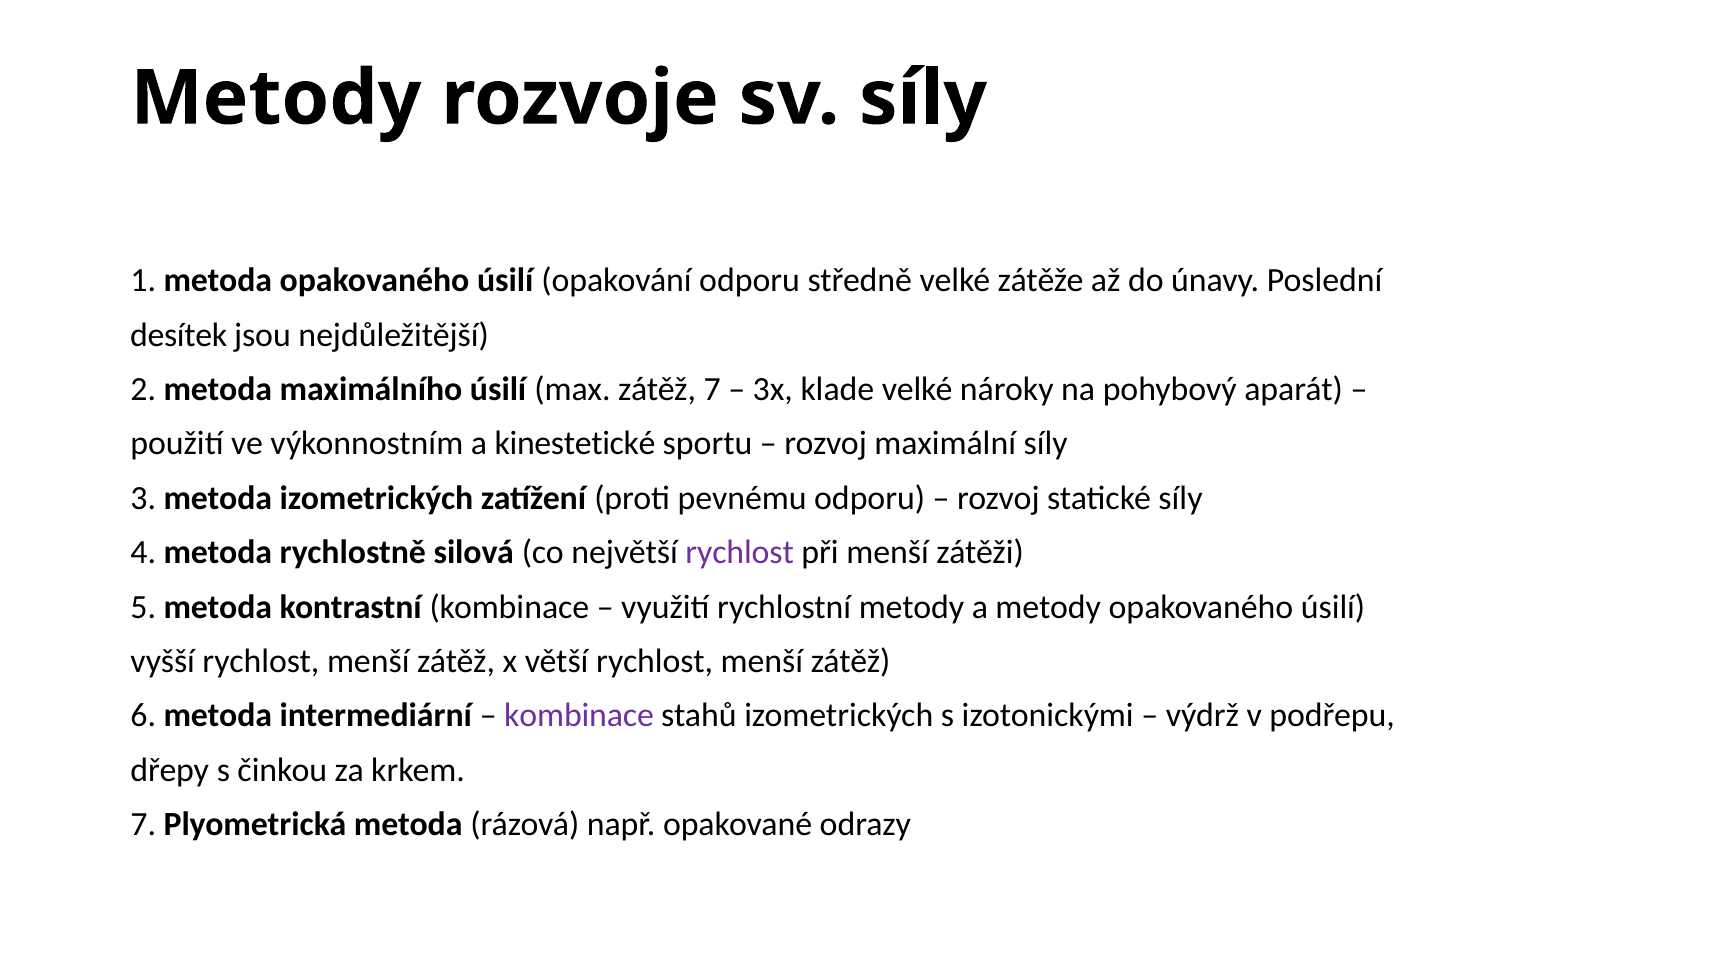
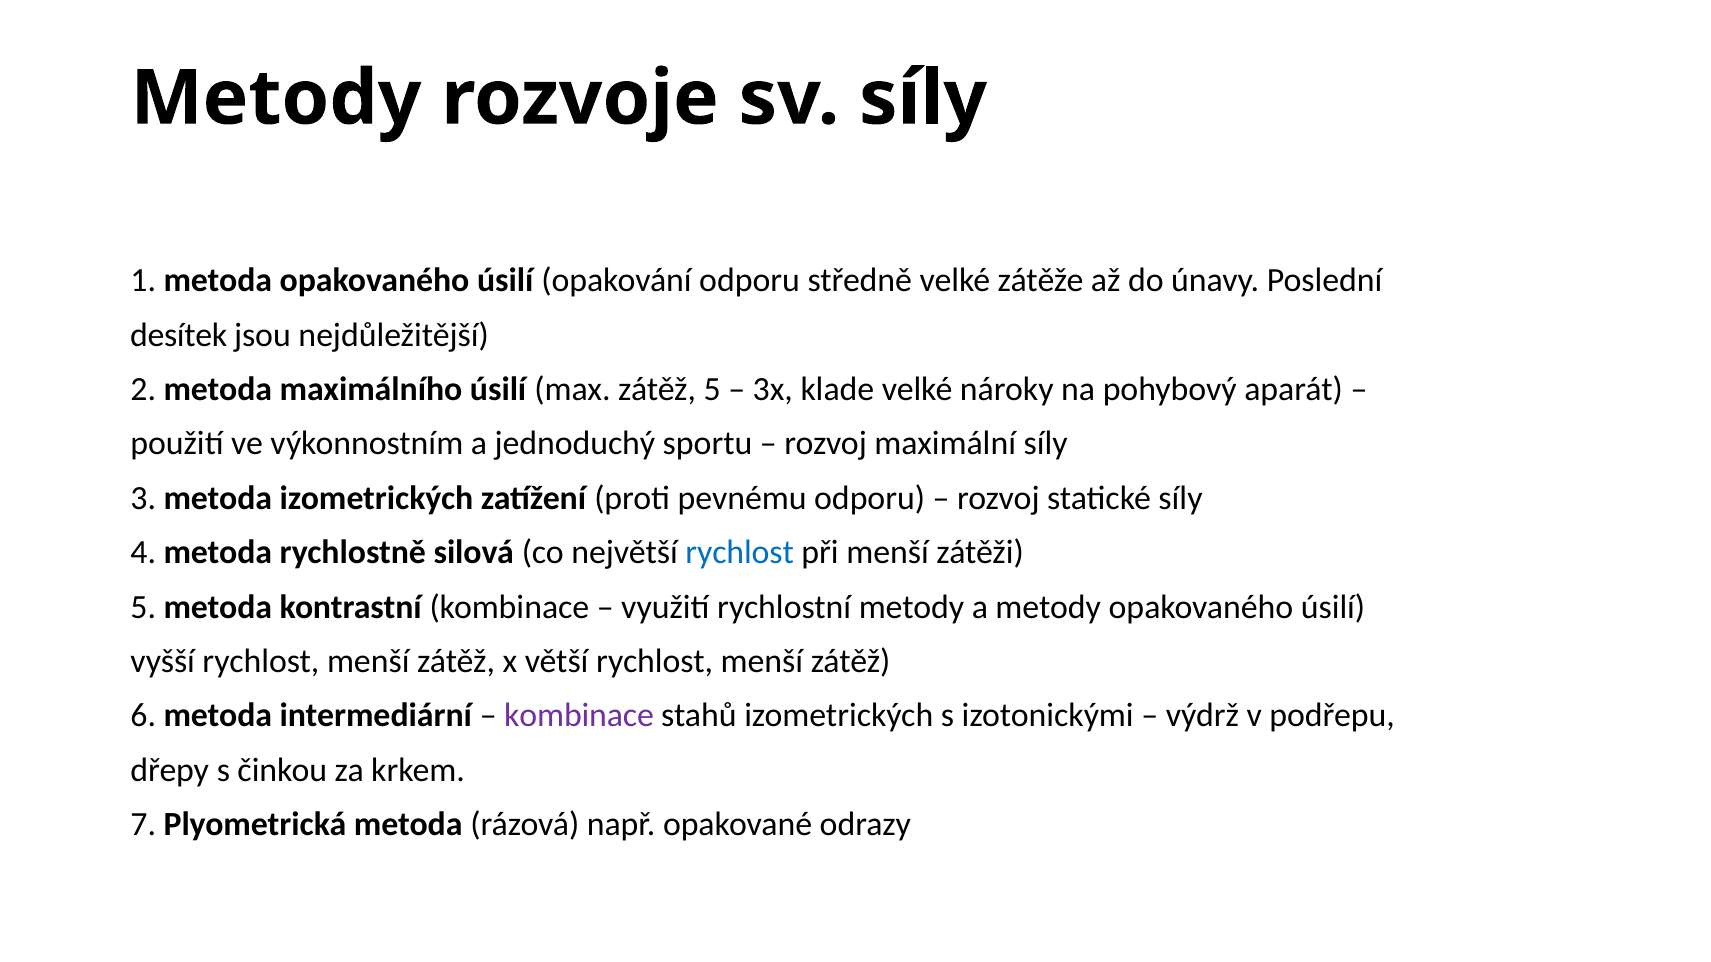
zátěž 7: 7 -> 5
kinestetické: kinestetické -> jednoduchý
rychlost at (740, 553) colour: purple -> blue
